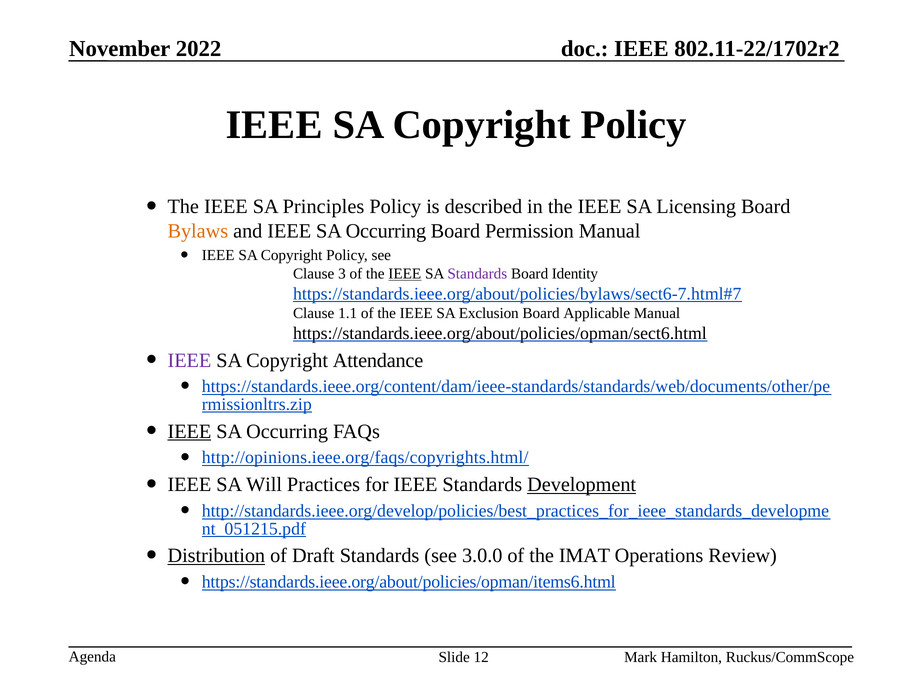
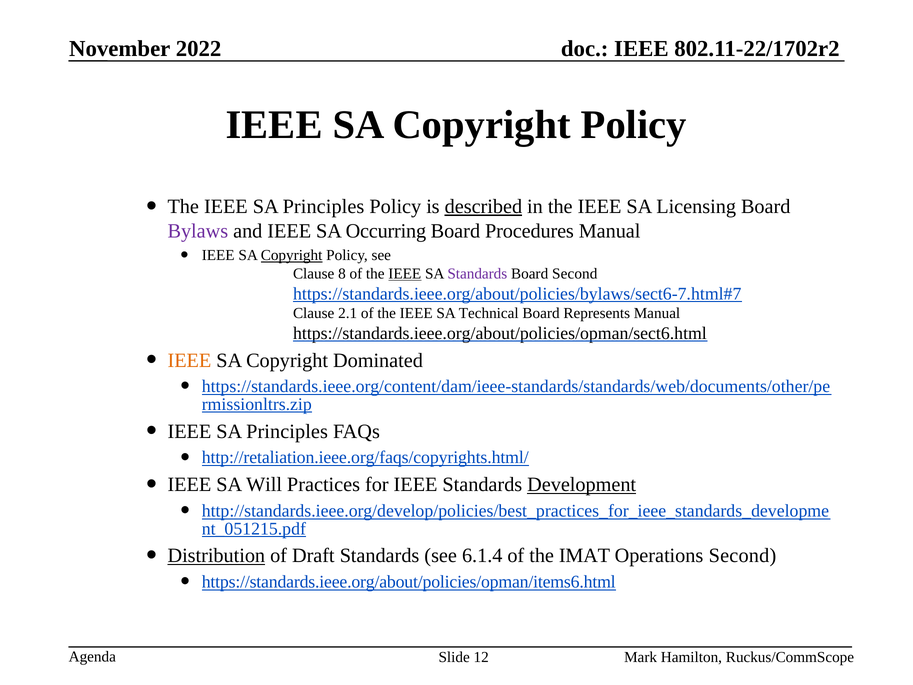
described underline: none -> present
Bylaws colour: orange -> purple
Permission: Permission -> Procedures
Copyright at (292, 255) underline: none -> present
3: 3 -> 8
Board Identity: Identity -> Second
1.1: 1.1 -> 2.1
Exclusion: Exclusion -> Technical
Applicable: Applicable -> Represents
IEEE at (189, 360) colour: purple -> orange
Attendance: Attendance -> Dominated
IEEE at (189, 431) underline: present -> none
Occurring at (287, 431): Occurring -> Principles
http://opinions.ieee.org/faqs/copyrights.html/: http://opinions.ieee.org/faqs/copyrights.html/ -> http://retaliation.ieee.org/faqs/copyrights.html/
3.0.0: 3.0.0 -> 6.1.4
Operations Review: Review -> Second
